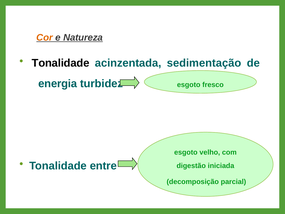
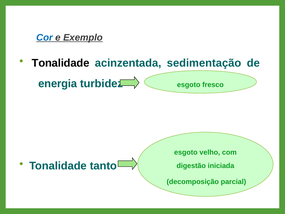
Cor colour: orange -> blue
Natureza: Natureza -> Exemplo
entre: entre -> tanto
